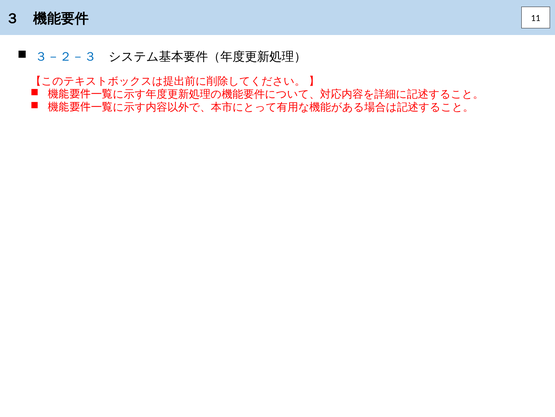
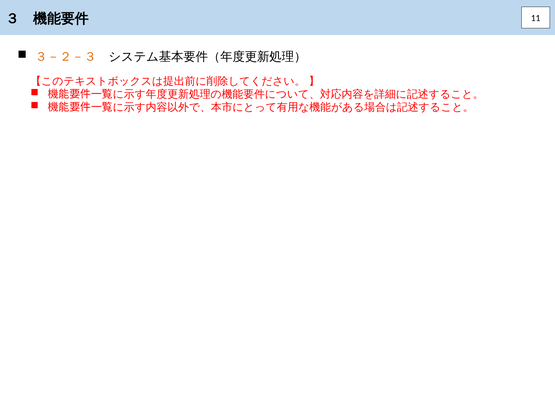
３－２－３ colour: blue -> orange
